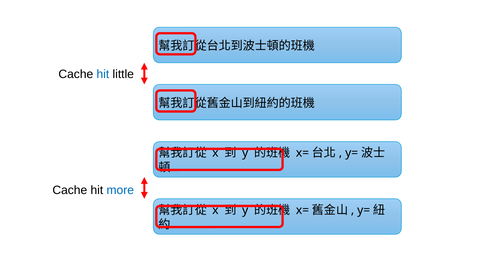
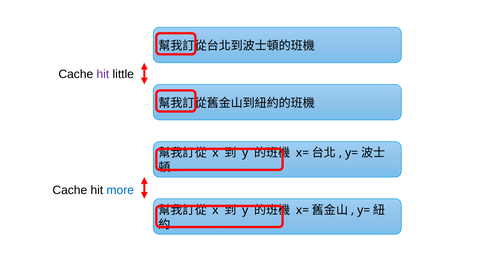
hit at (103, 74) colour: blue -> purple
